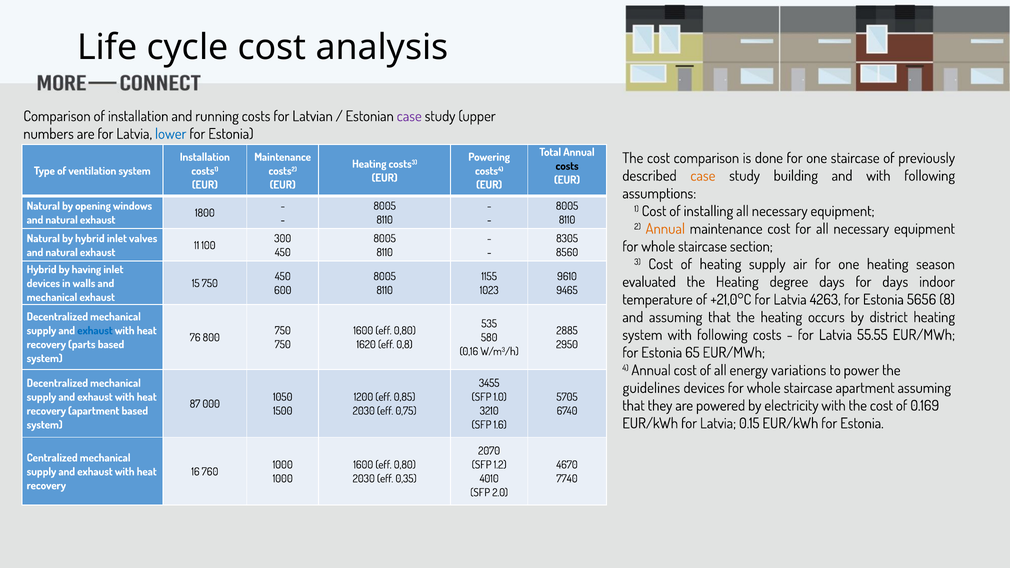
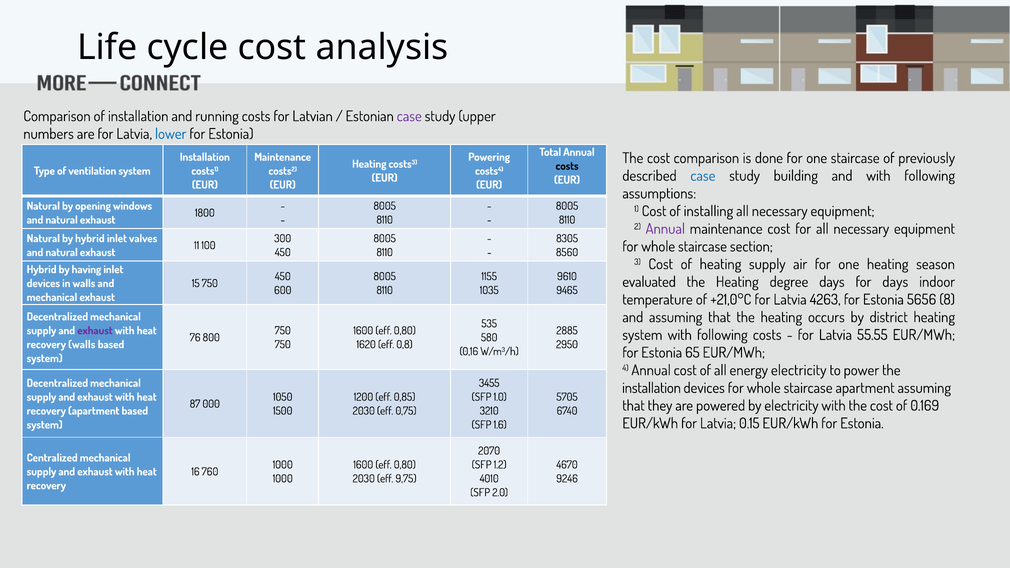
case at (703, 176) colour: orange -> blue
Annual at (665, 229) colour: orange -> purple
1023: 1023 -> 1035
exhaust at (95, 331) colour: blue -> purple
recovery parts: parts -> walls
energy variations: variations -> electricity
guidelines at (651, 388): guidelines -> installation
0,35: 0,35 -> 9,75
7740: 7740 -> 9246
